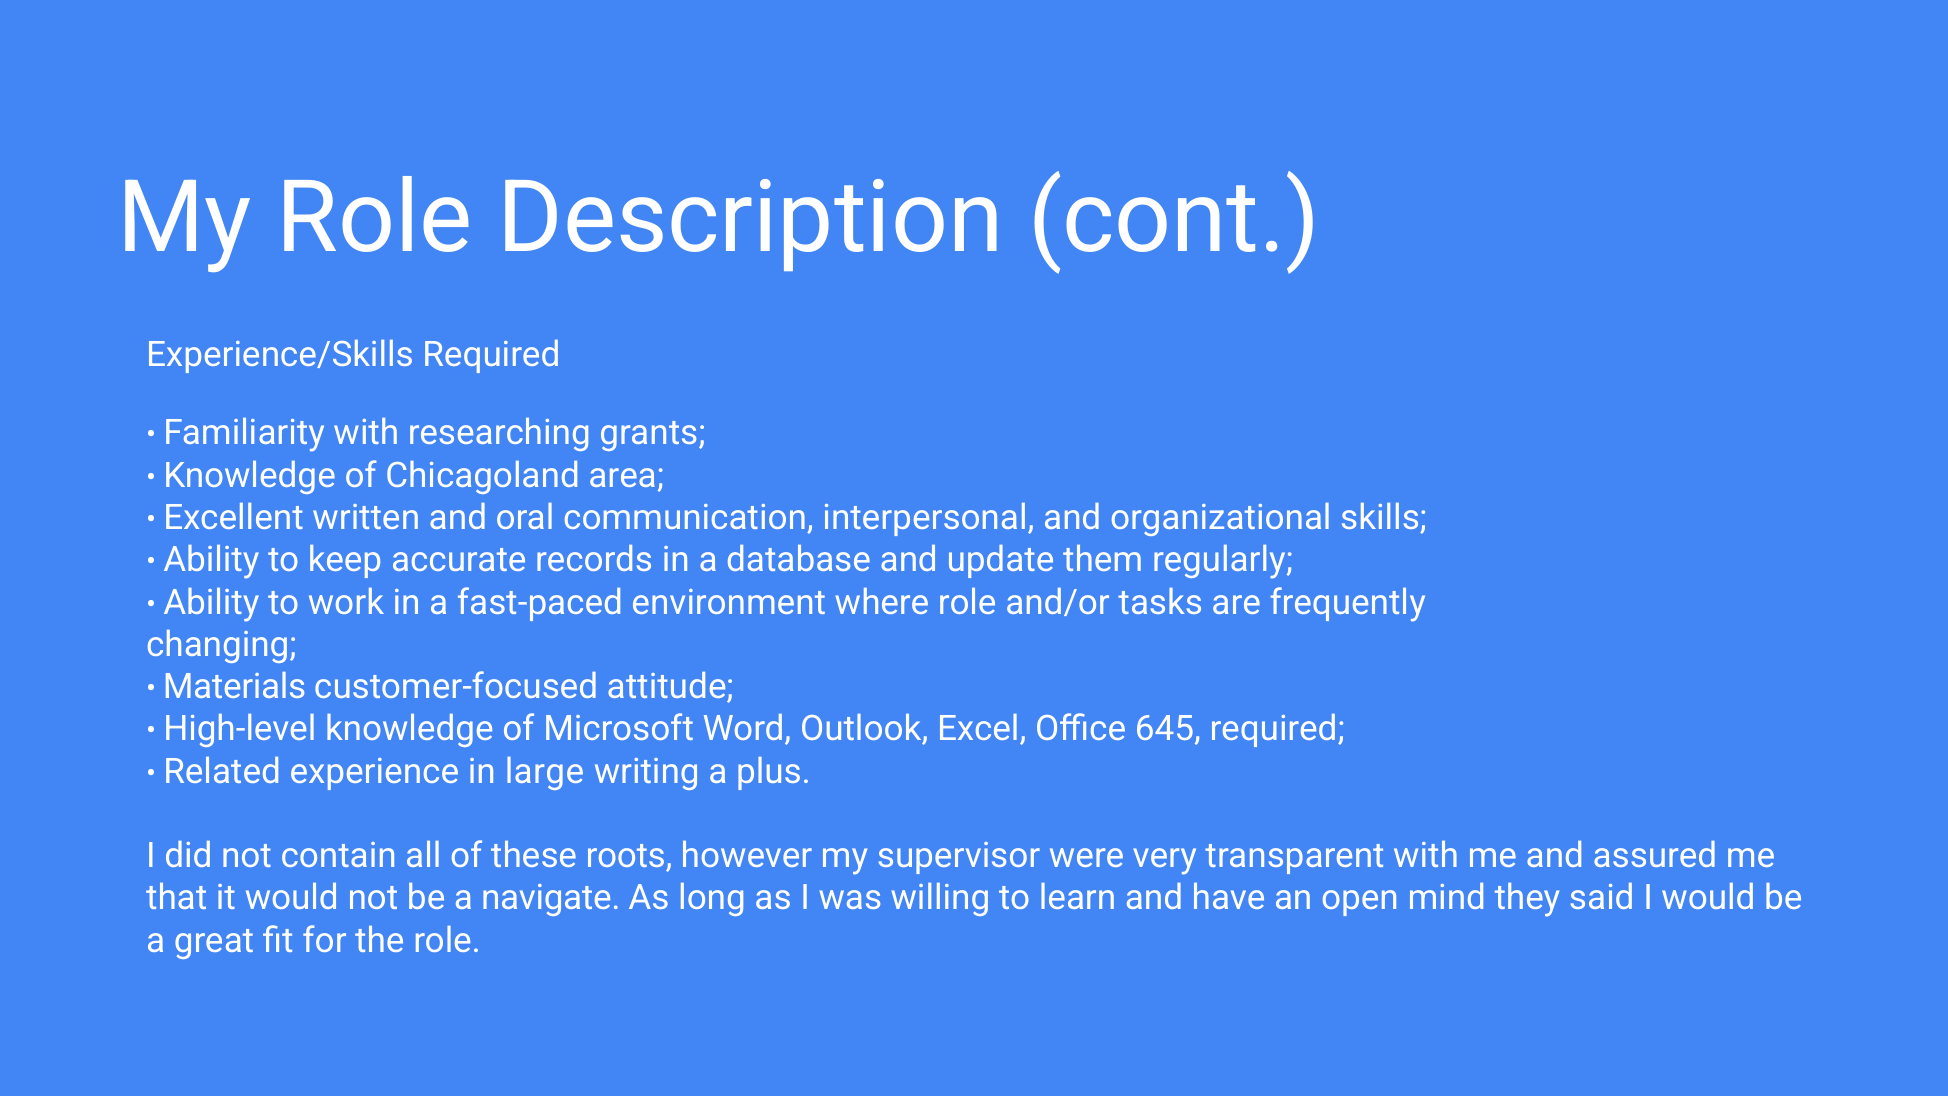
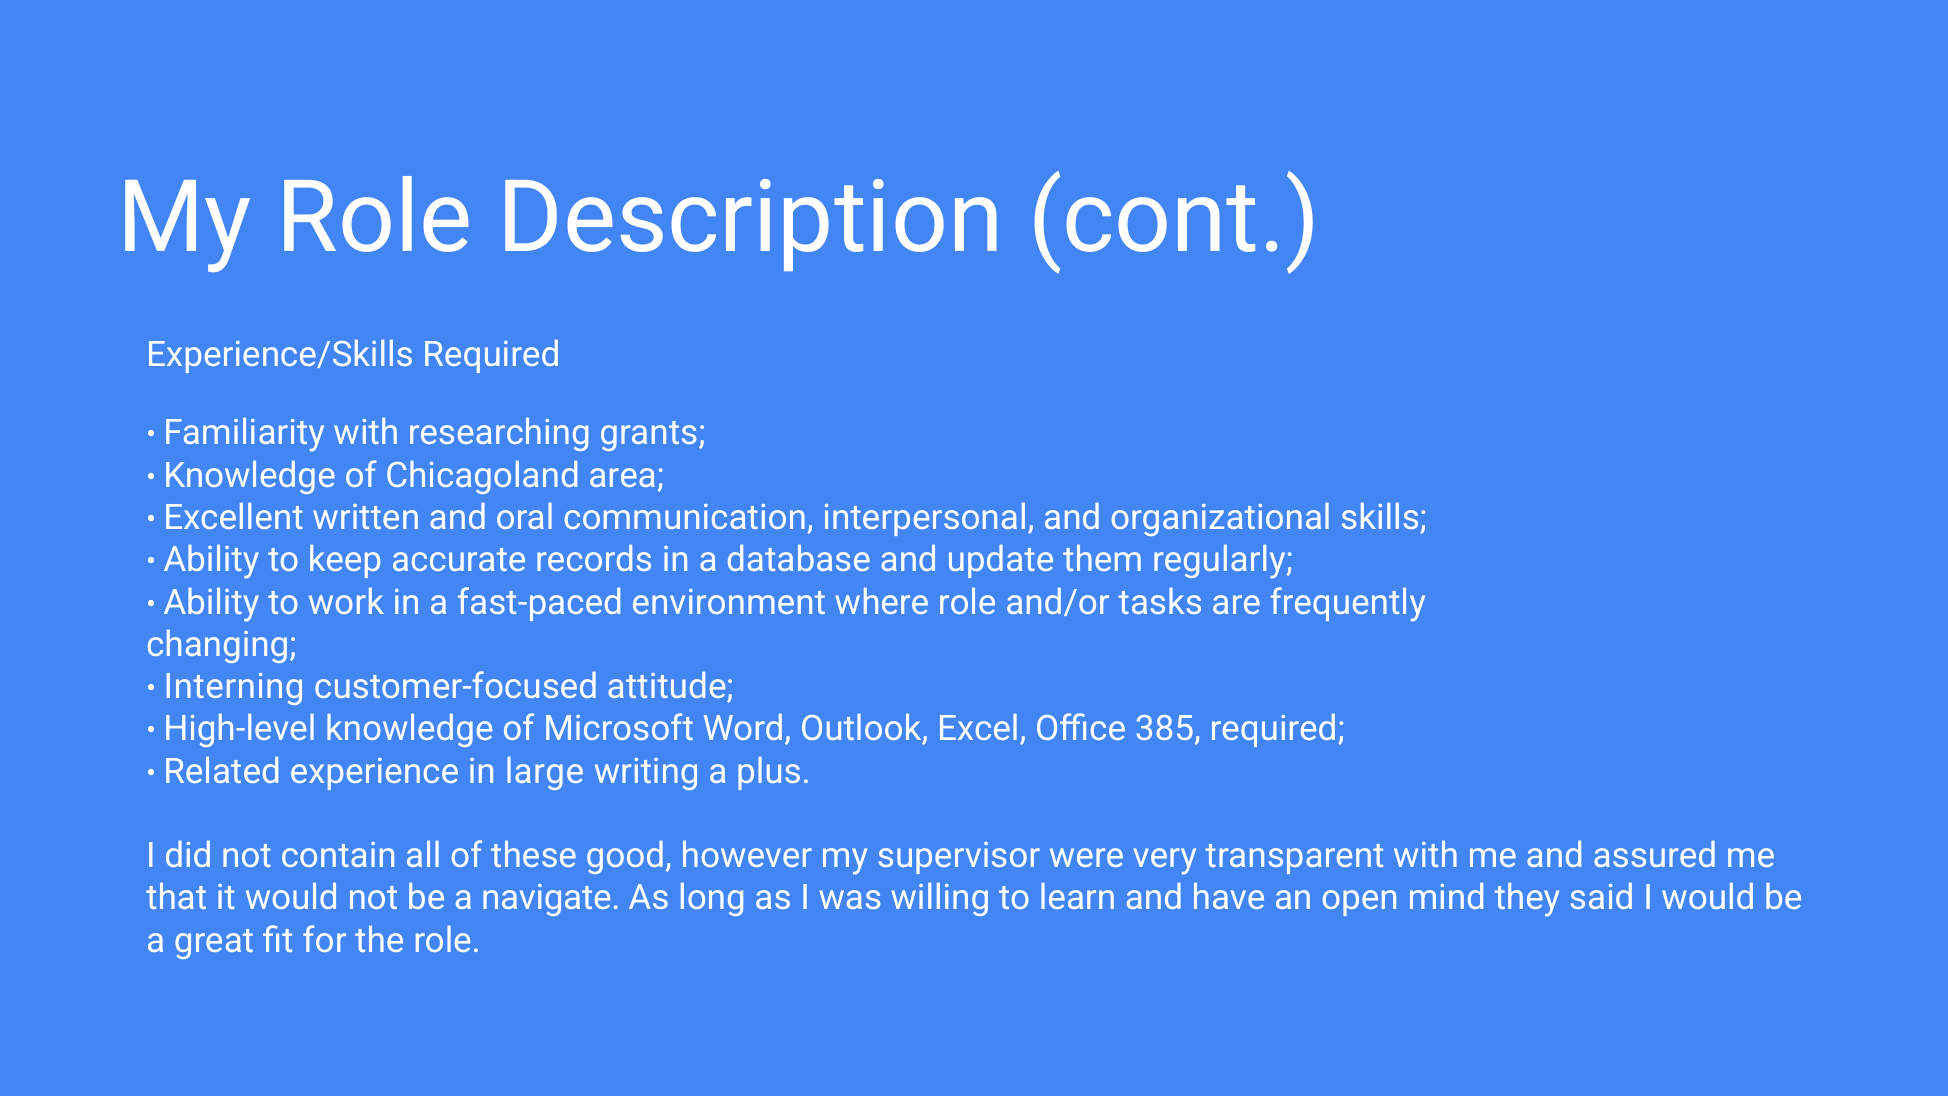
Materials: Materials -> Interning
645: 645 -> 385
roots: roots -> good
